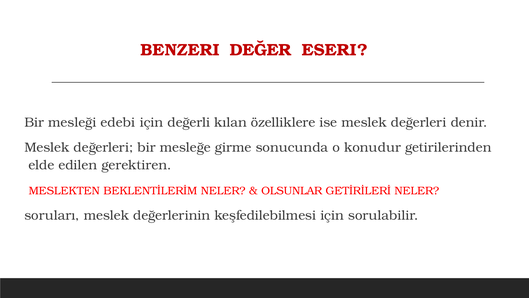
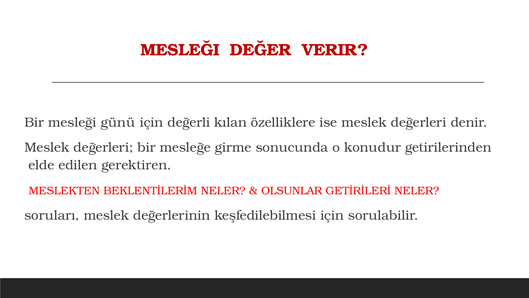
BENZERI at (180, 50): BENZERI -> MESLEĞI
ESERI: ESERI -> VERIR
edebi: edebi -> günü
